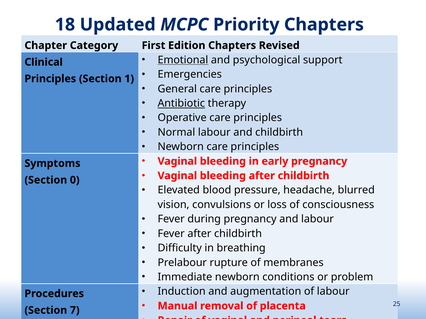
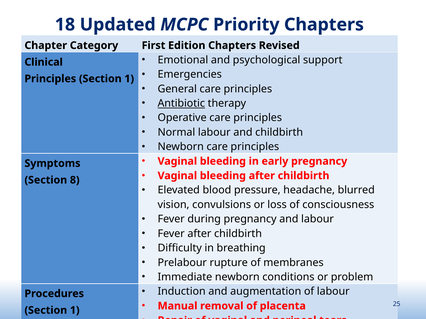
Emotional underline: present -> none
0: 0 -> 8
7 at (75, 311): 7 -> 1
